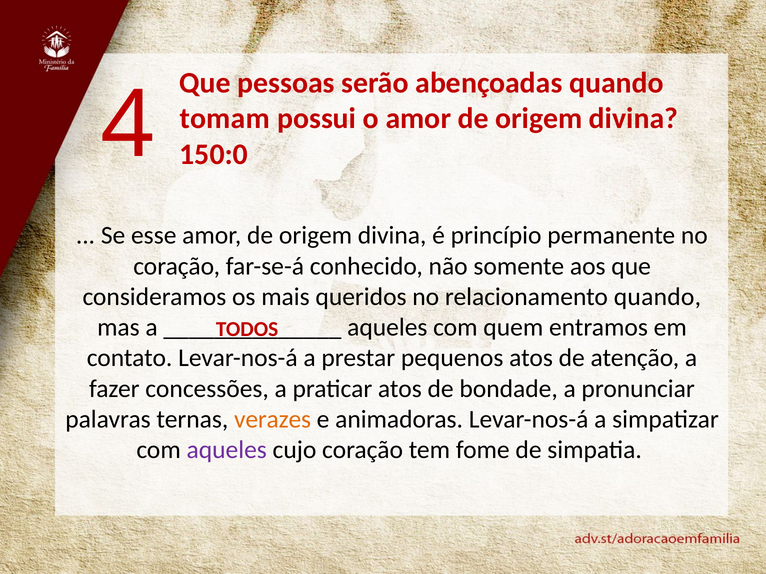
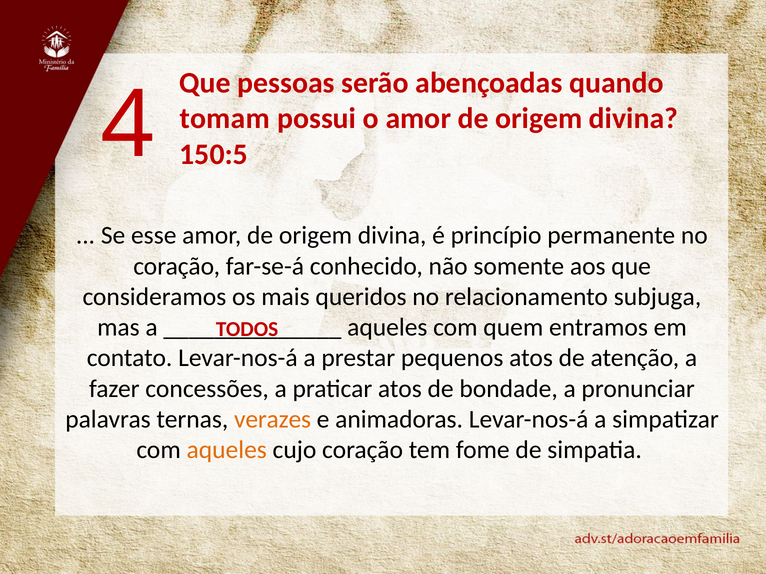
150:0: 150:0 -> 150:5
relacionamento quando: quando -> subjuga
aqueles at (227, 450) colour: purple -> orange
